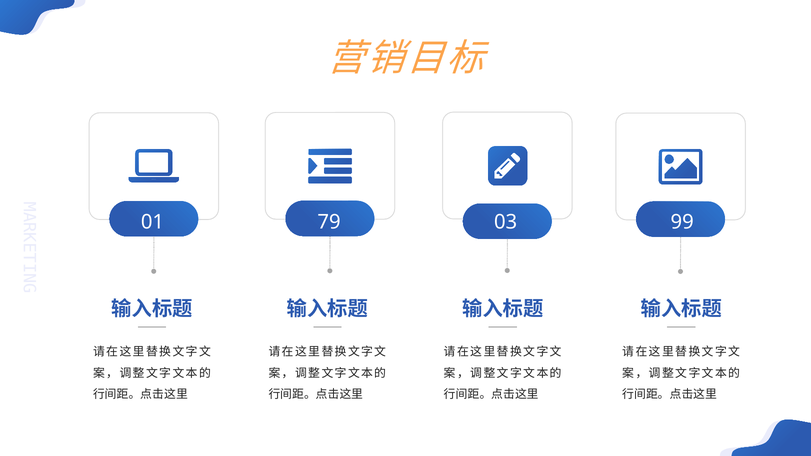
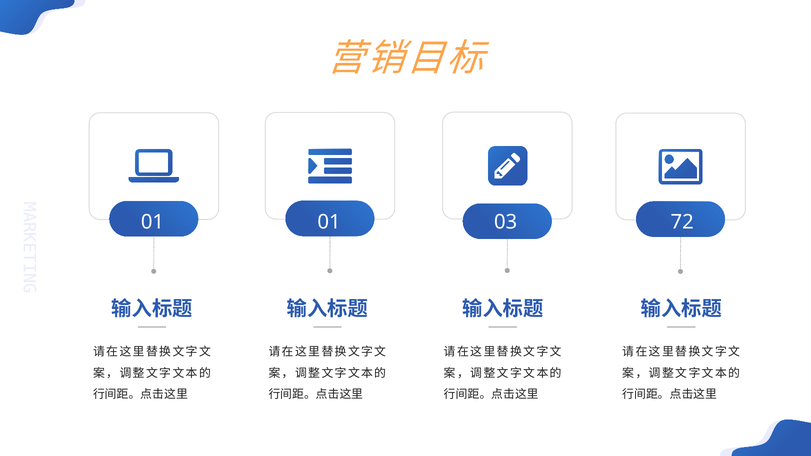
01 79: 79 -> 01
99: 99 -> 72
